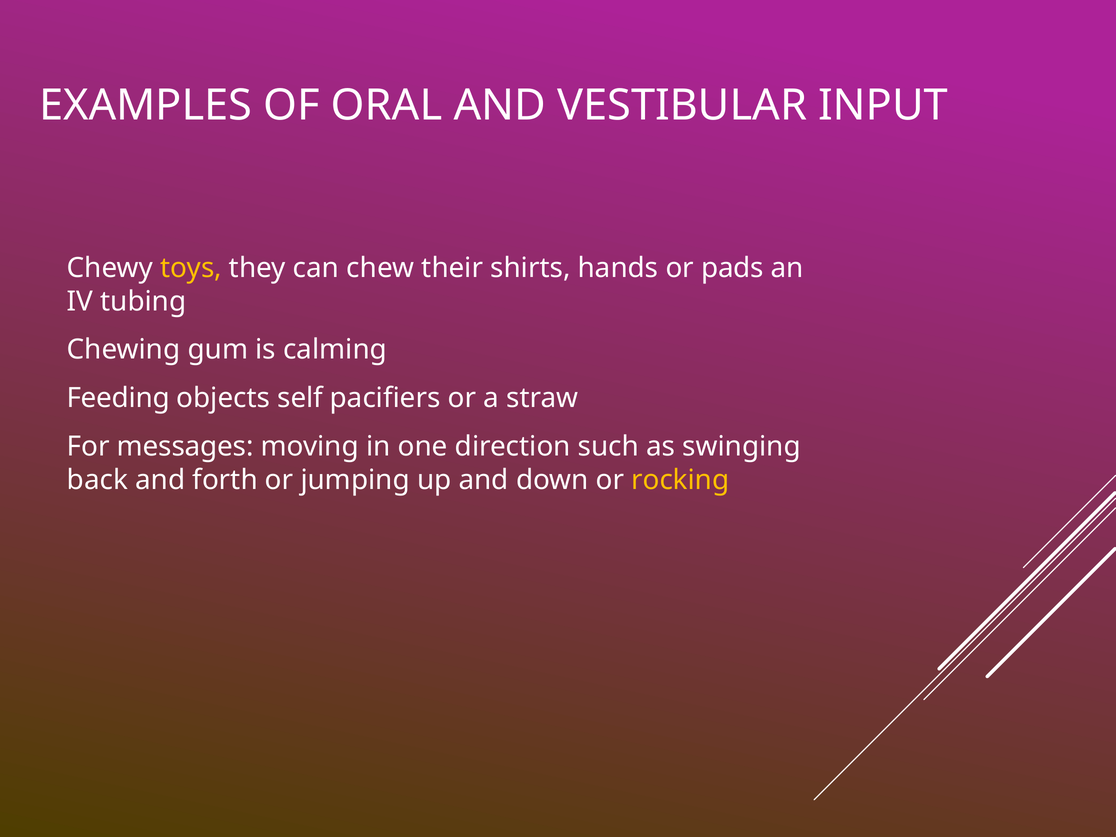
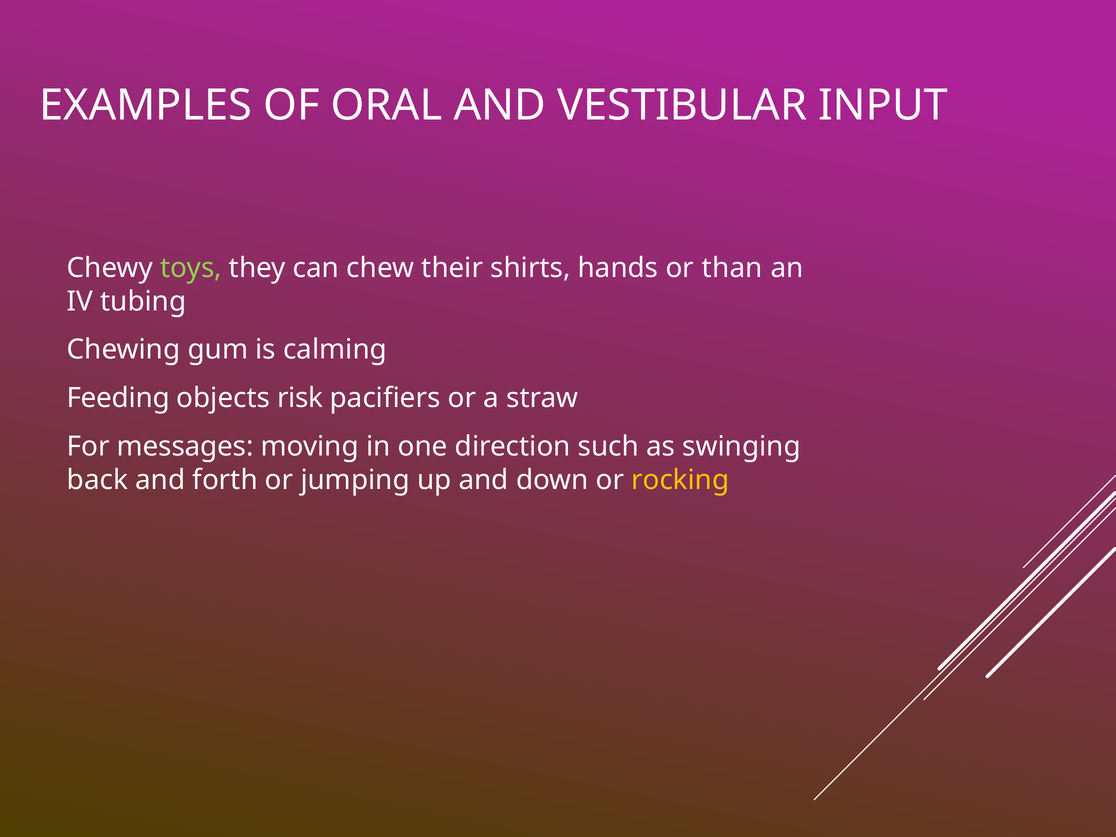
toys colour: yellow -> light green
pads: pads -> than
self: self -> risk
